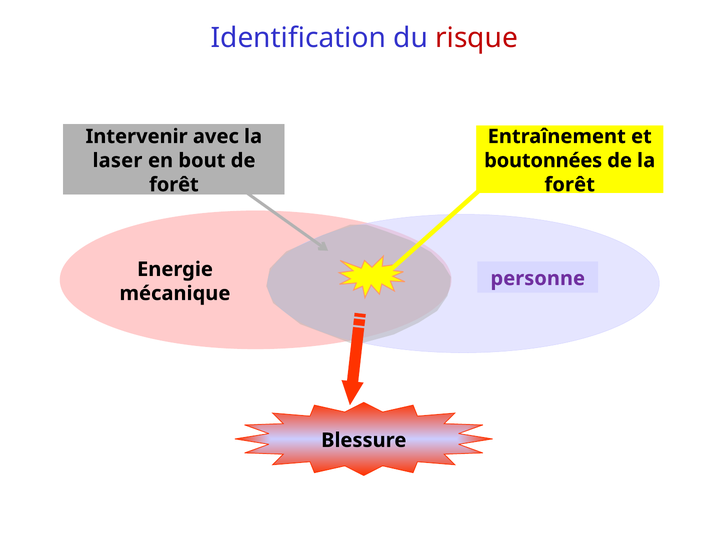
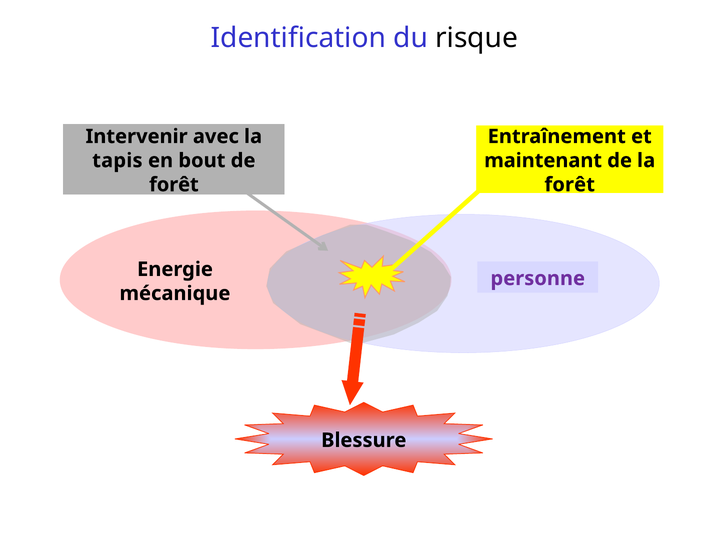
risque colour: red -> black
laser: laser -> tapis
boutonnées: boutonnées -> maintenant
